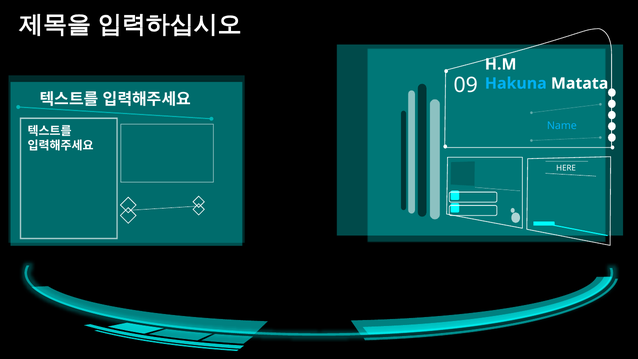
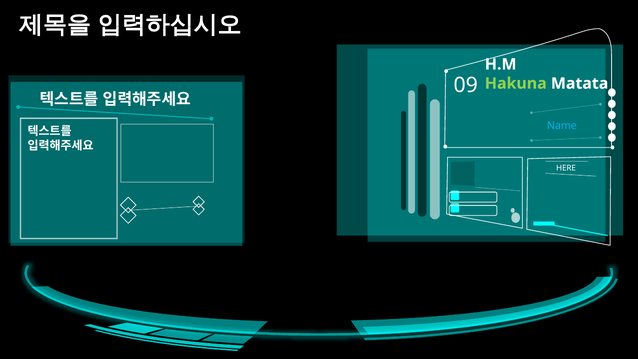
Hakuna colour: light blue -> light green
